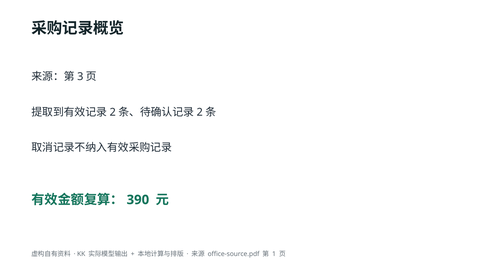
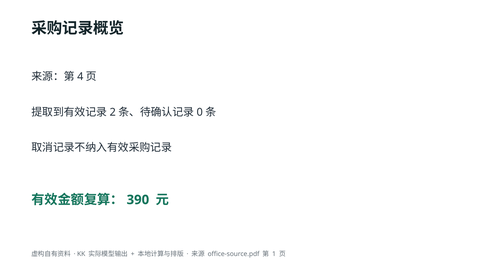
3: 3 -> 4
2 at (200, 112): 2 -> 0
